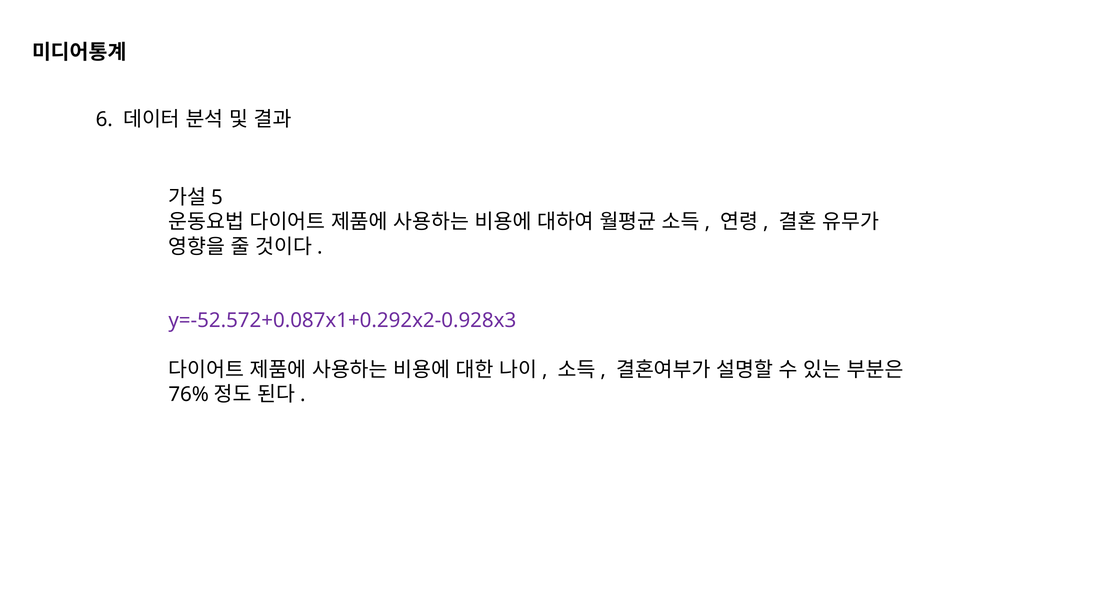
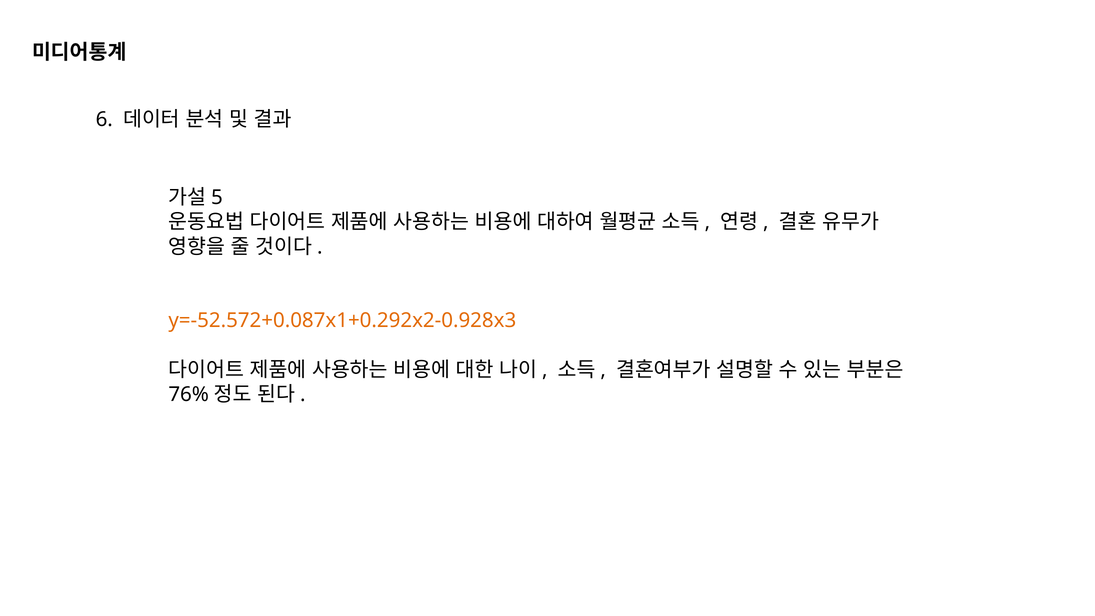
y=-52.572+0.087x1+0.292x2-0.928x3 colour: purple -> orange
